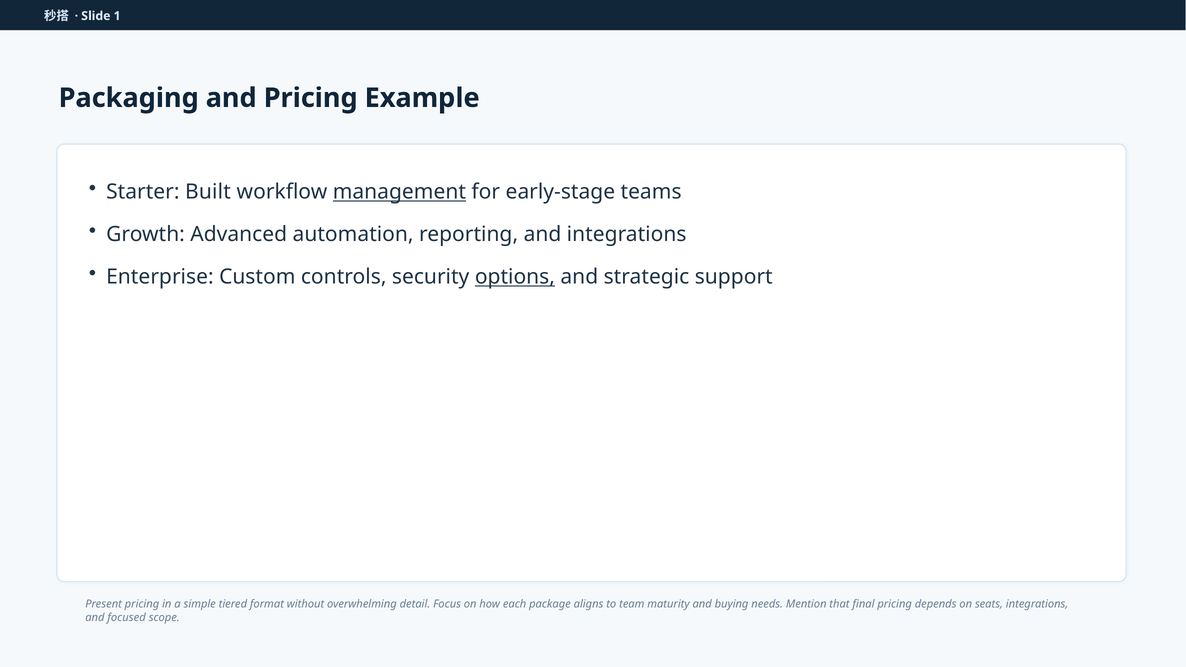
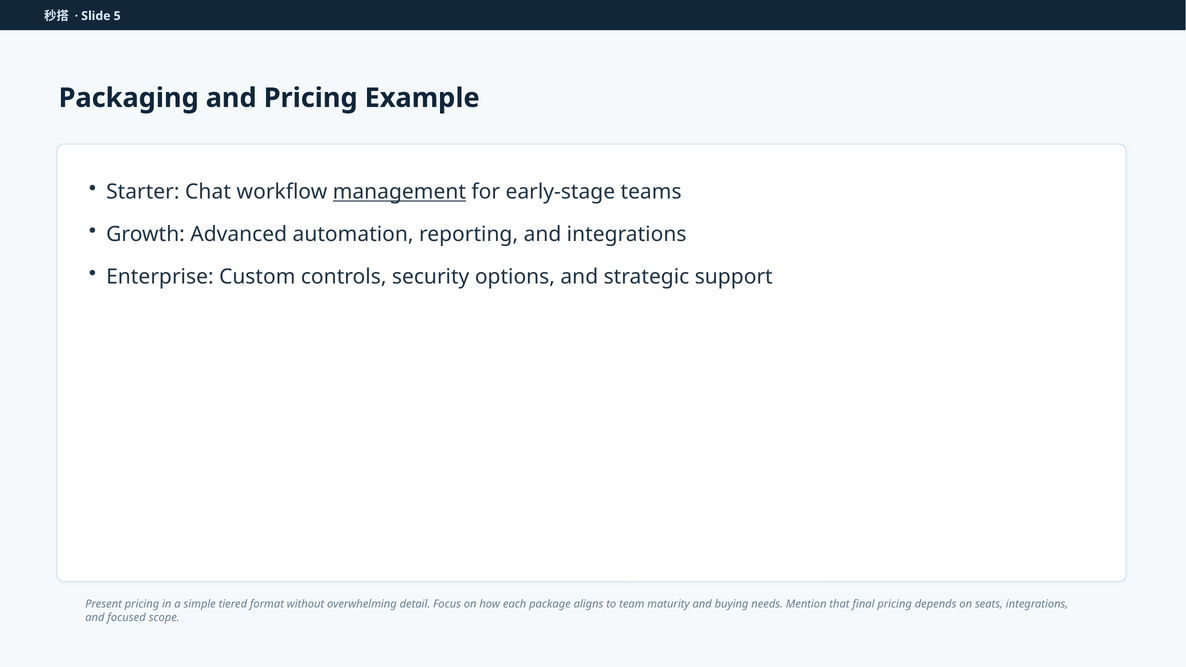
1: 1 -> 5
Built: Built -> Chat
options underline: present -> none
